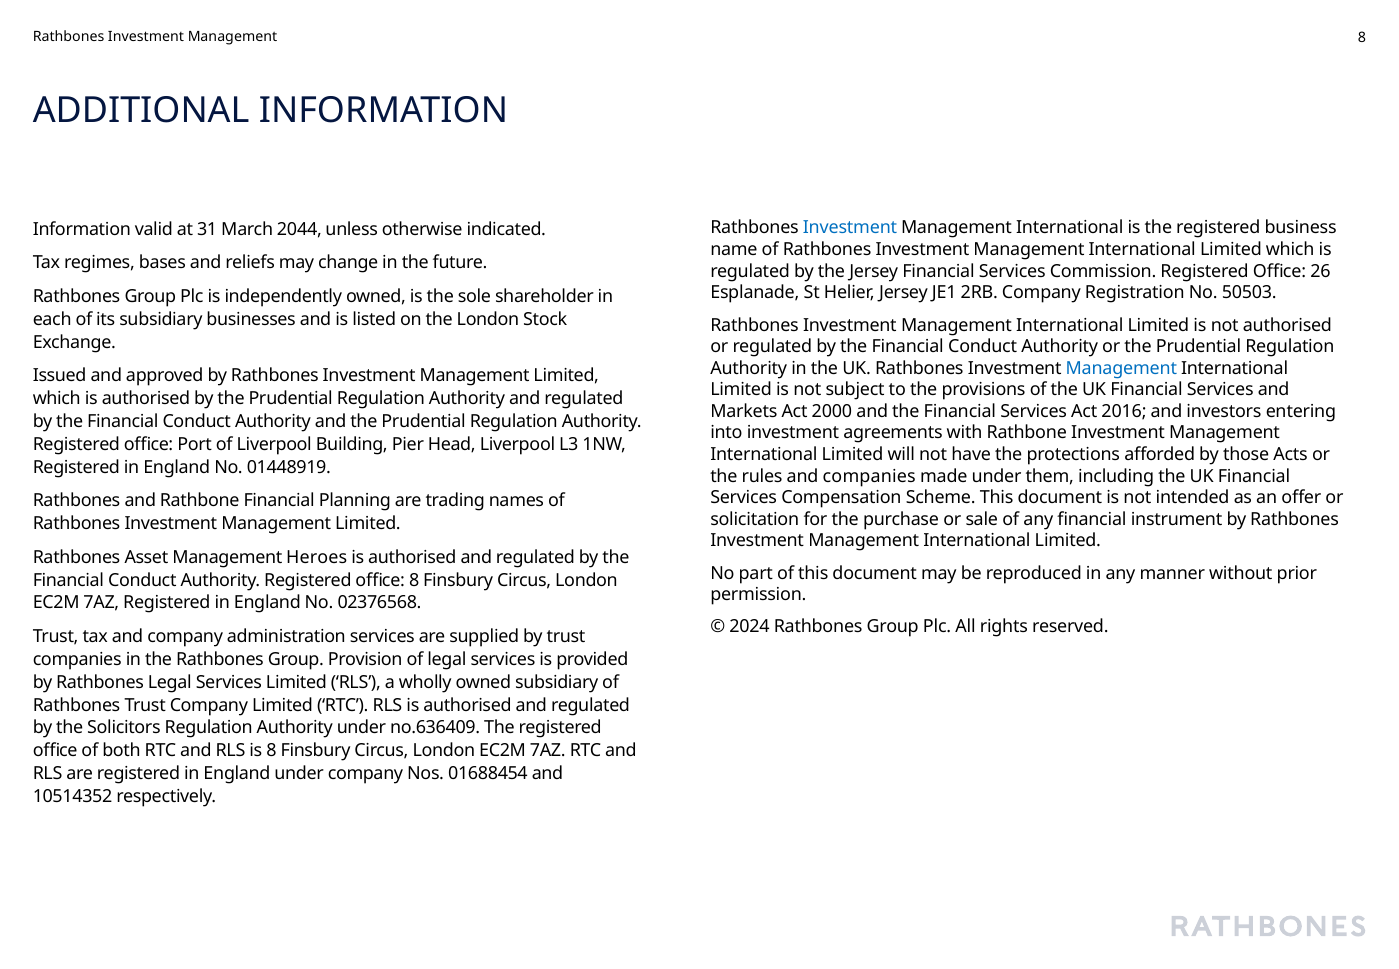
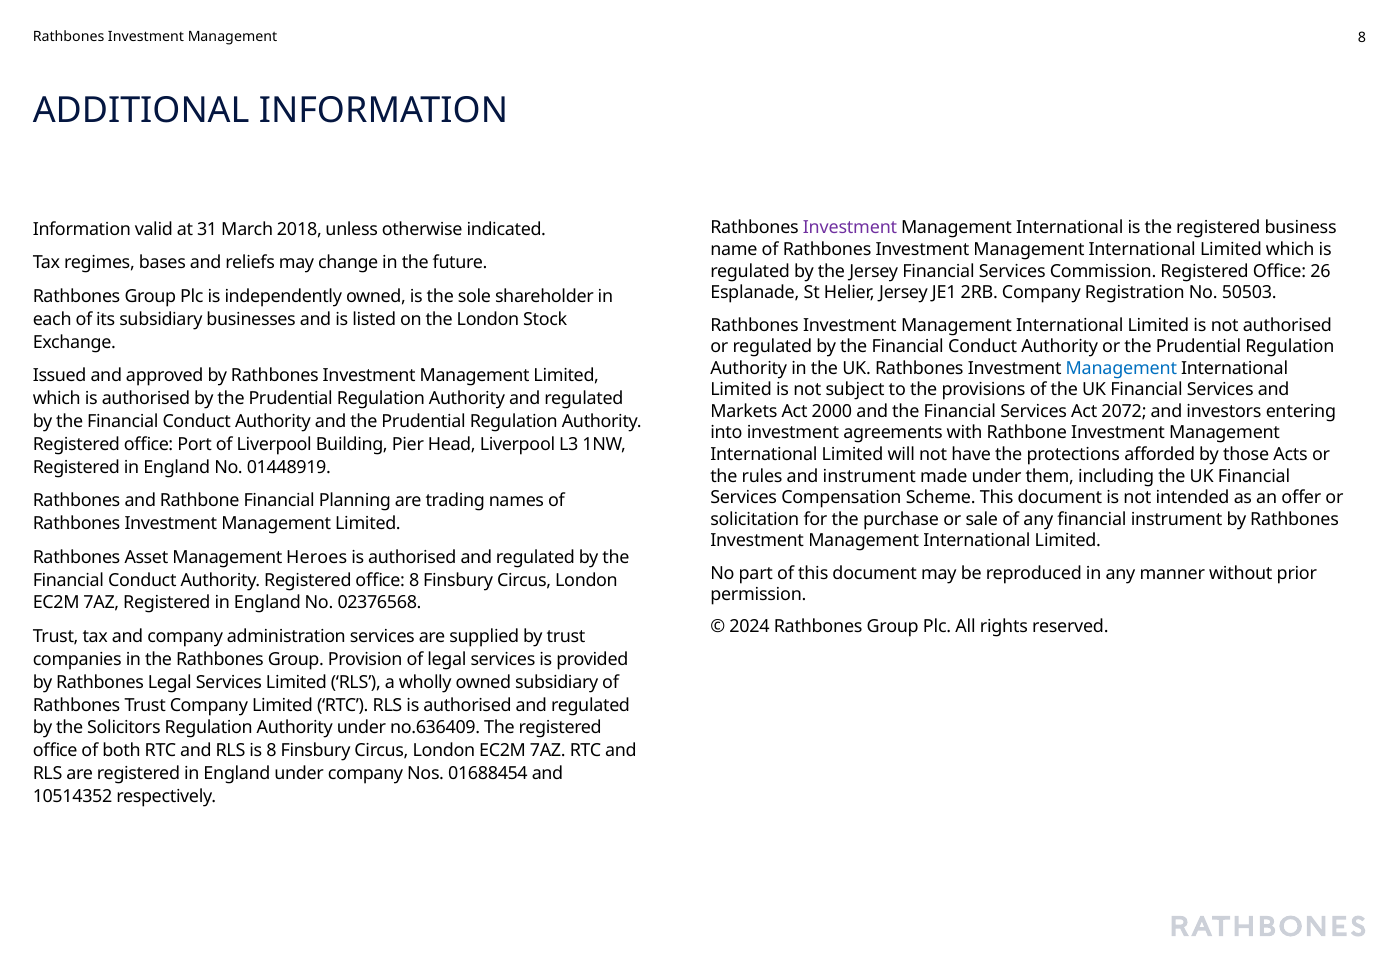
Investment at (850, 228) colour: blue -> purple
2044: 2044 -> 2018
2016: 2016 -> 2072
and companies: companies -> instrument
